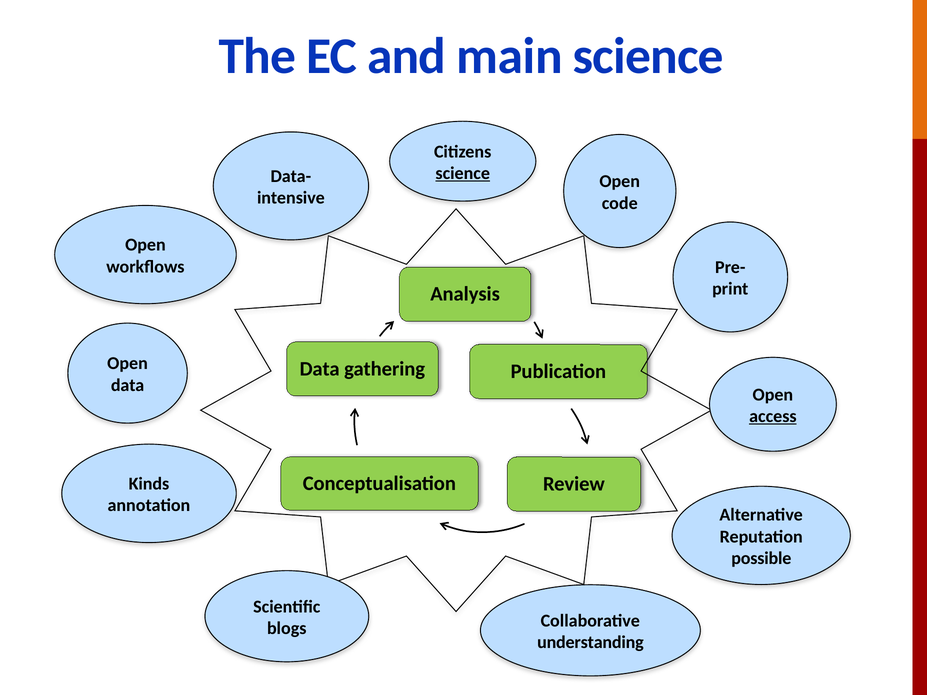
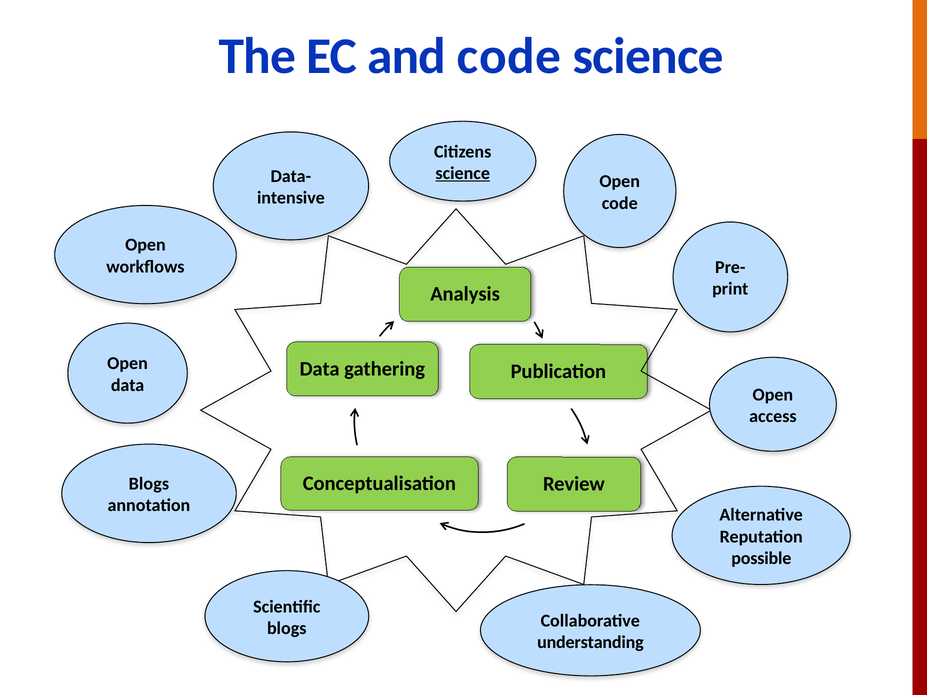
and main: main -> code
access underline: present -> none
Kinds at (149, 484): Kinds -> Blogs
